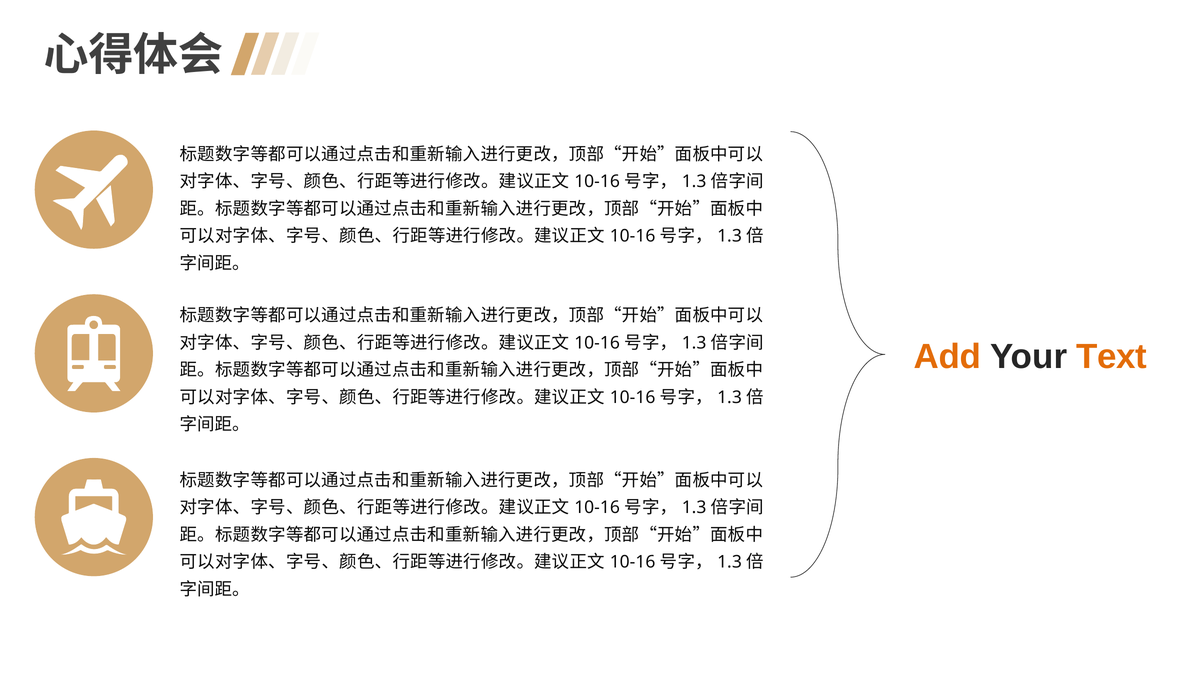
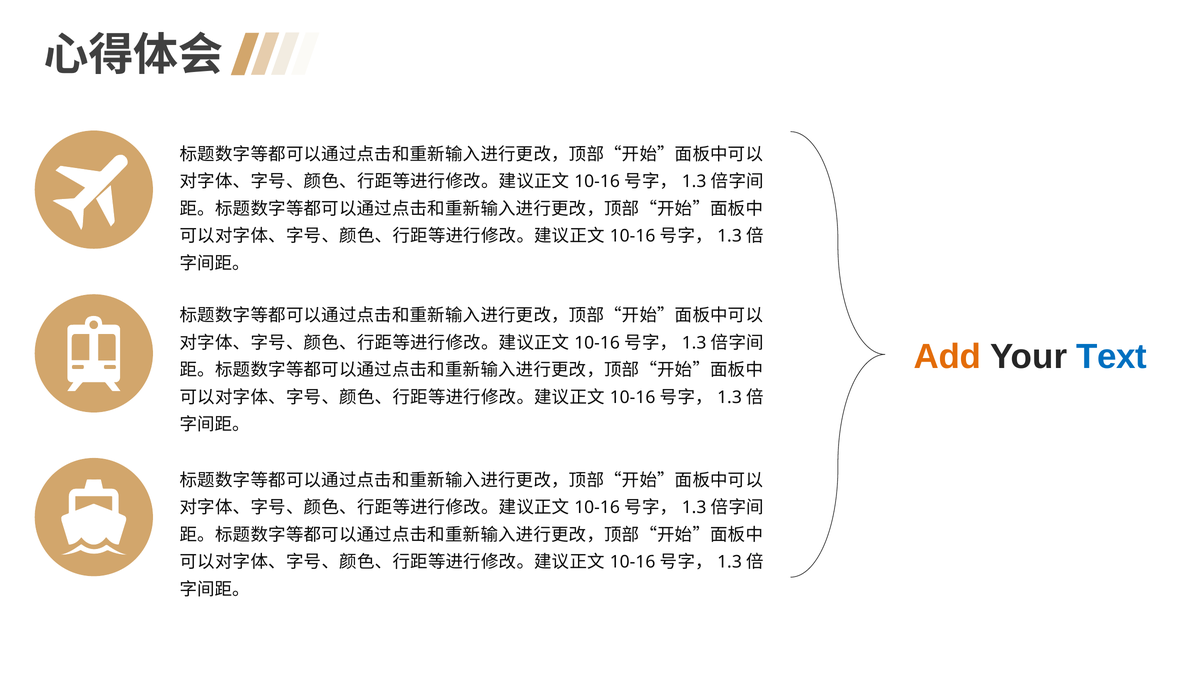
Text colour: orange -> blue
